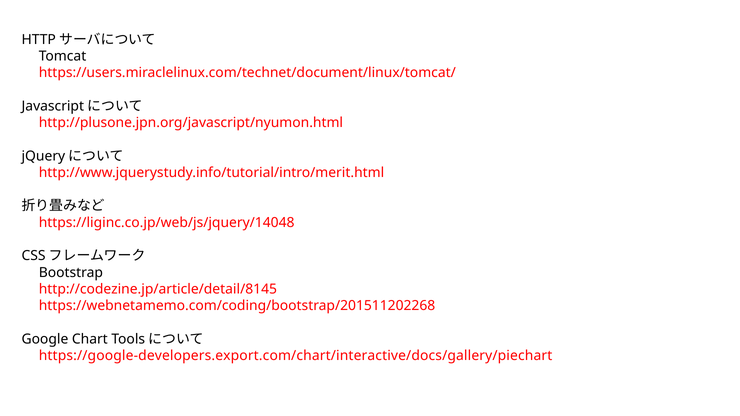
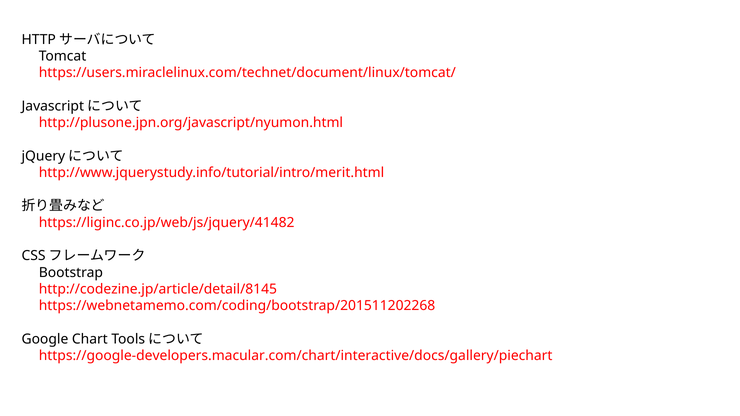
https://liginc.co.jp/web/js/jquery/14048: https://liginc.co.jp/web/js/jquery/14048 -> https://liginc.co.jp/web/js/jquery/41482
https://google-developers.export.com/chart/interactive/docs/gallery/piechart: https://google-developers.export.com/chart/interactive/docs/gallery/piechart -> https://google-developers.macular.com/chart/interactive/docs/gallery/piechart
